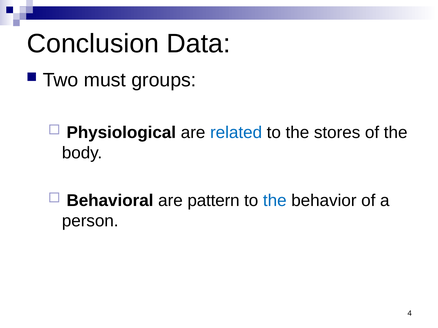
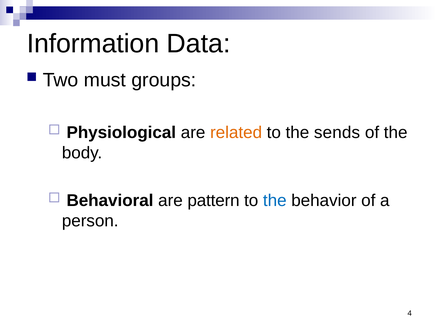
Conclusion: Conclusion -> Information
related colour: blue -> orange
stores: stores -> sends
